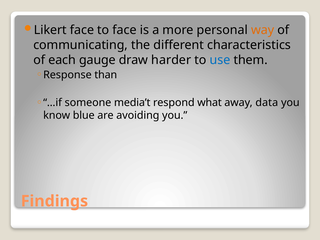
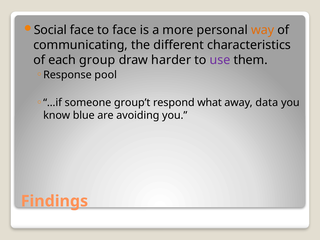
Likert: Likert -> Social
gauge: gauge -> group
use colour: blue -> purple
than: than -> pool
media’t: media’t -> group’t
